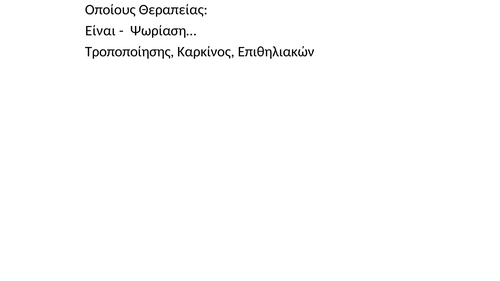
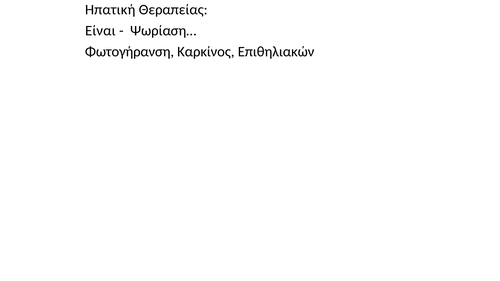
Οποίους: Οποίους -> Ηπατική
Τροποποίησης: Τροποποίησης -> Φωτογήρανση
